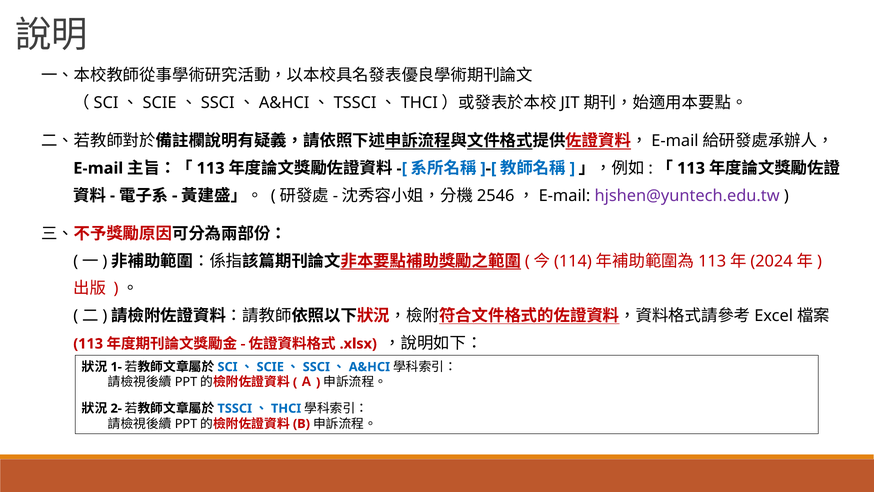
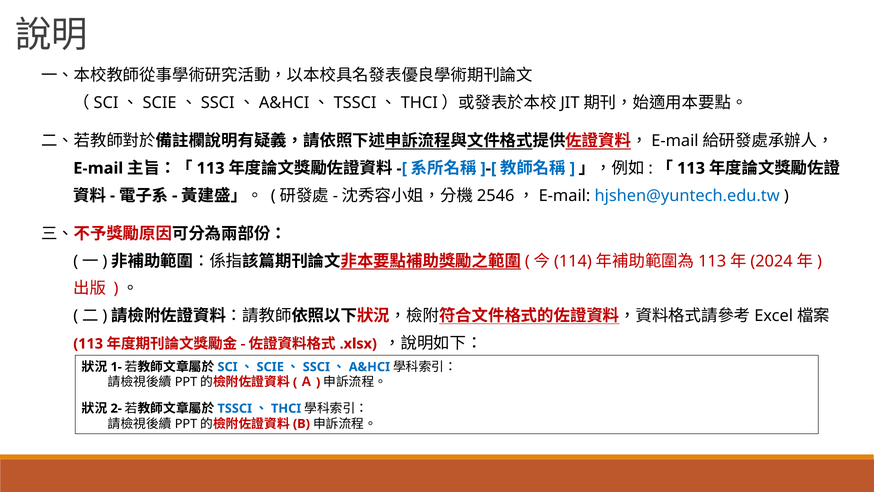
hjshen@yuntech.edu.tw colour: purple -> blue
